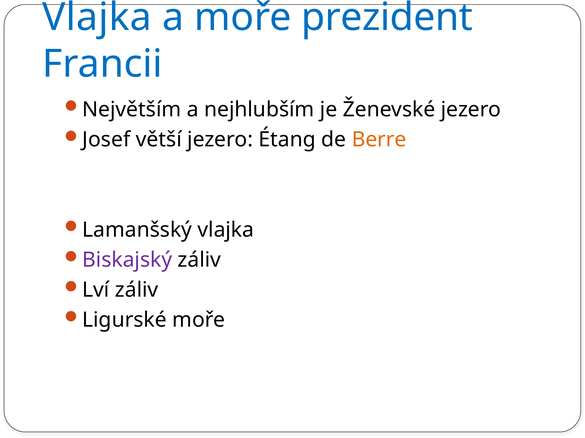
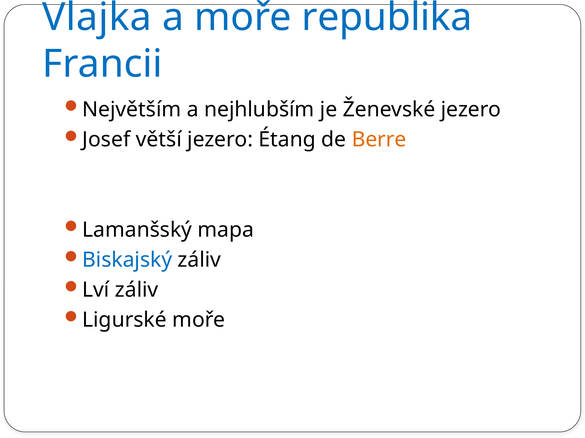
prezident: prezident -> republika
Lamanšský vlajka: vlajka -> mapa
Biskajský colour: purple -> blue
